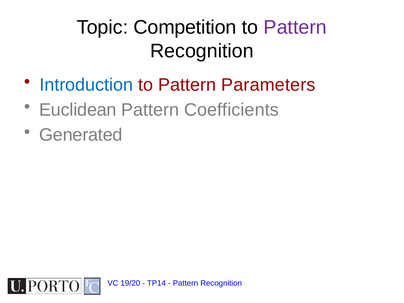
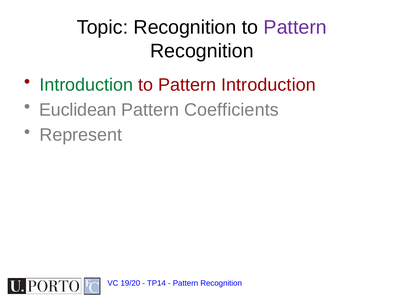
Topic Competition: Competition -> Recognition
Introduction at (86, 85) colour: blue -> green
Pattern Parameters: Parameters -> Introduction
Generated: Generated -> Represent
